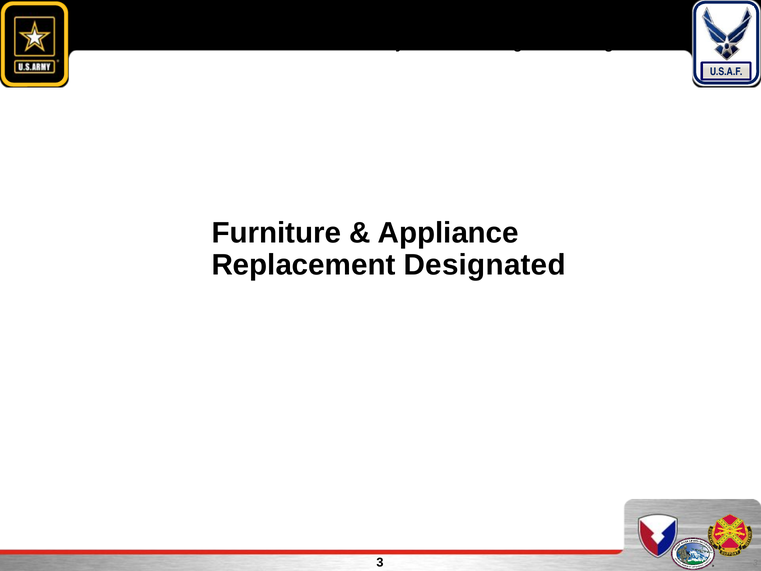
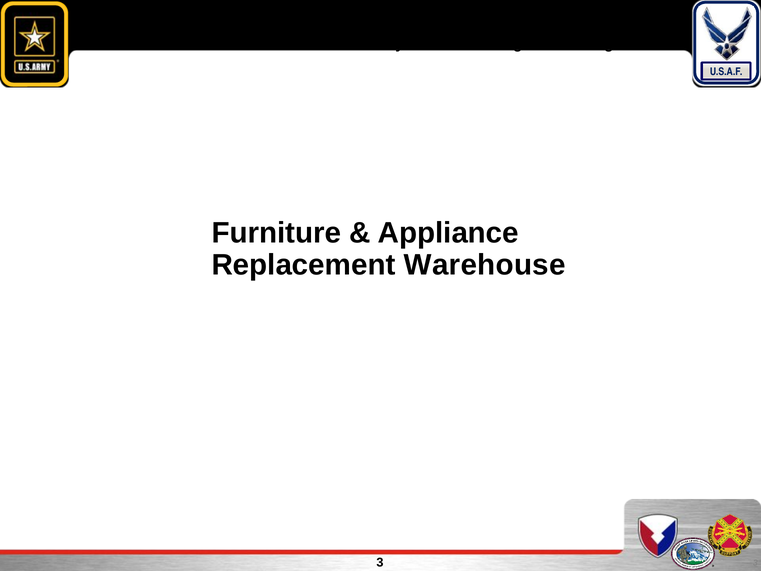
Designated: Designated -> Warehouse
